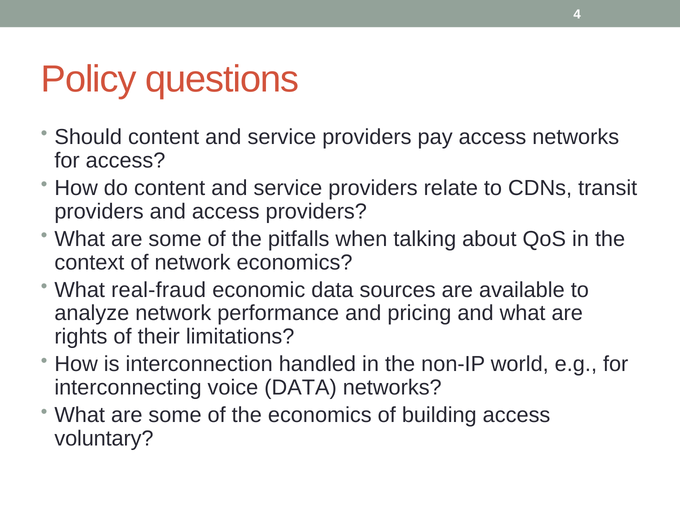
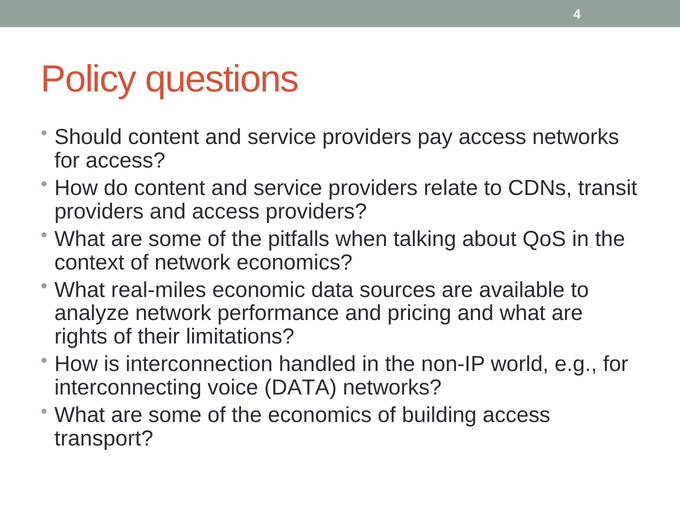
real-fraud: real-fraud -> real-miles
voluntary: voluntary -> transport
